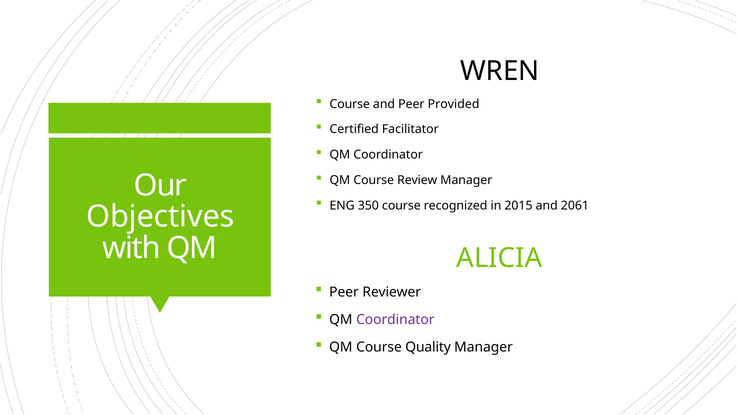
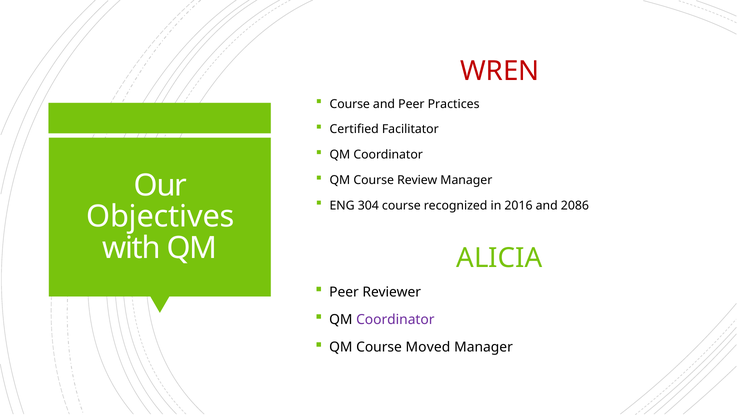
WREN colour: black -> red
Provided: Provided -> Practices
350: 350 -> 304
2015: 2015 -> 2016
2061: 2061 -> 2086
Quality: Quality -> Moved
